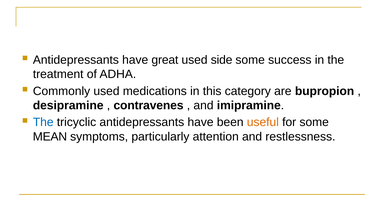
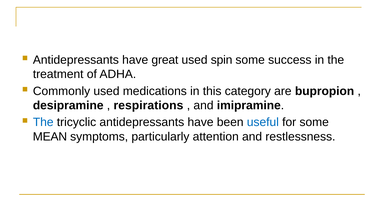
side: side -> spin
contravenes: contravenes -> respirations
useful colour: orange -> blue
